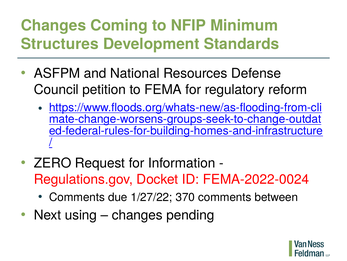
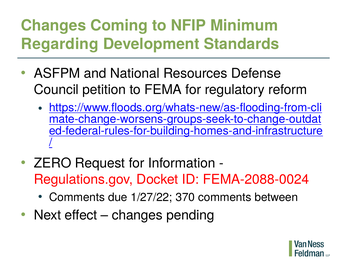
Structures: Structures -> Regarding
FEMA-2022-0024: FEMA-2022-0024 -> FEMA-2088-0024
using: using -> effect
